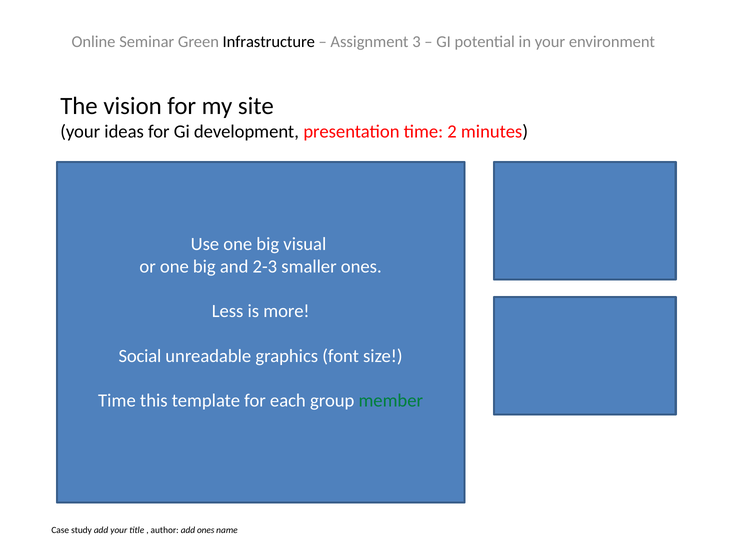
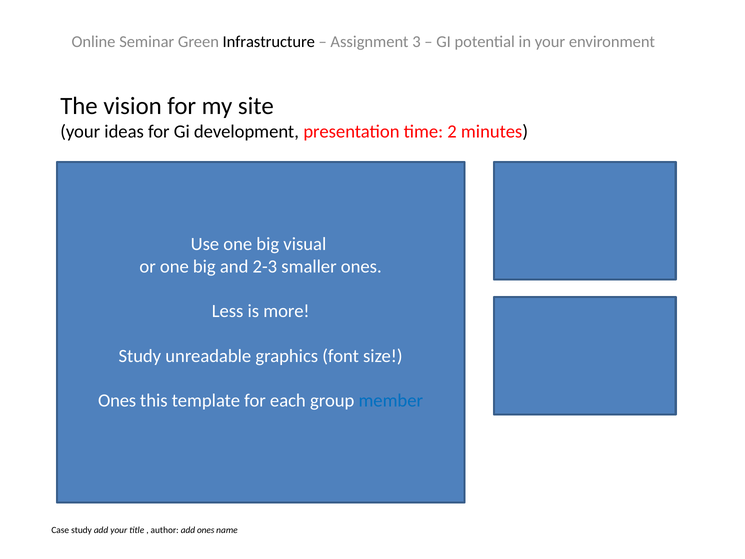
Social at (140, 356): Social -> Study
Time at (117, 401): Time -> Ones
member colour: green -> blue
